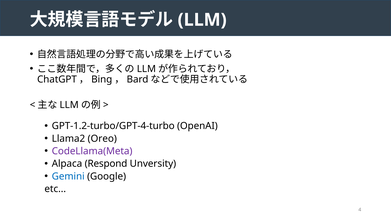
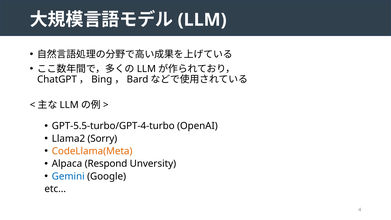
GPT-1.2-turbo/GPT-4-turbo: GPT-1.2-turbo/GPT-4-turbo -> GPT-5.5-turbo/GPT-4-turbo
Oreo: Oreo -> Sorry
CodeLlama(Meta colour: purple -> orange
